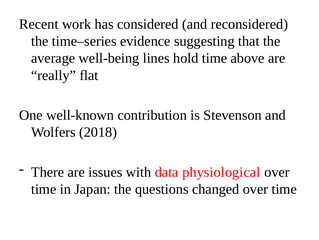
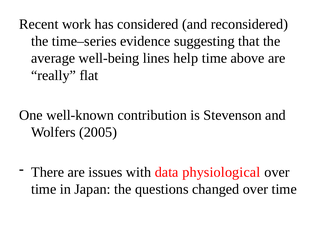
hold: hold -> help
2018: 2018 -> 2005
